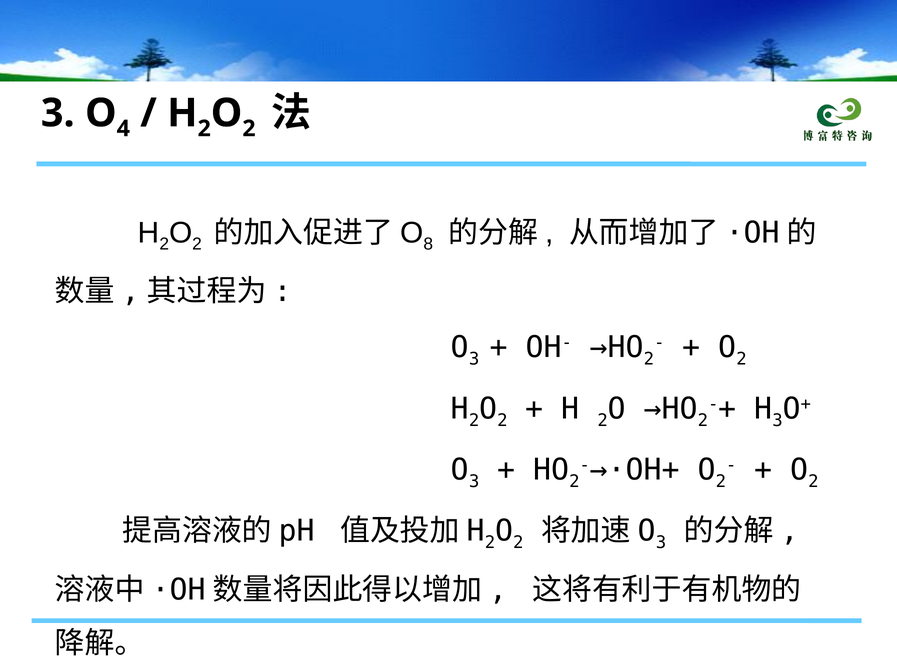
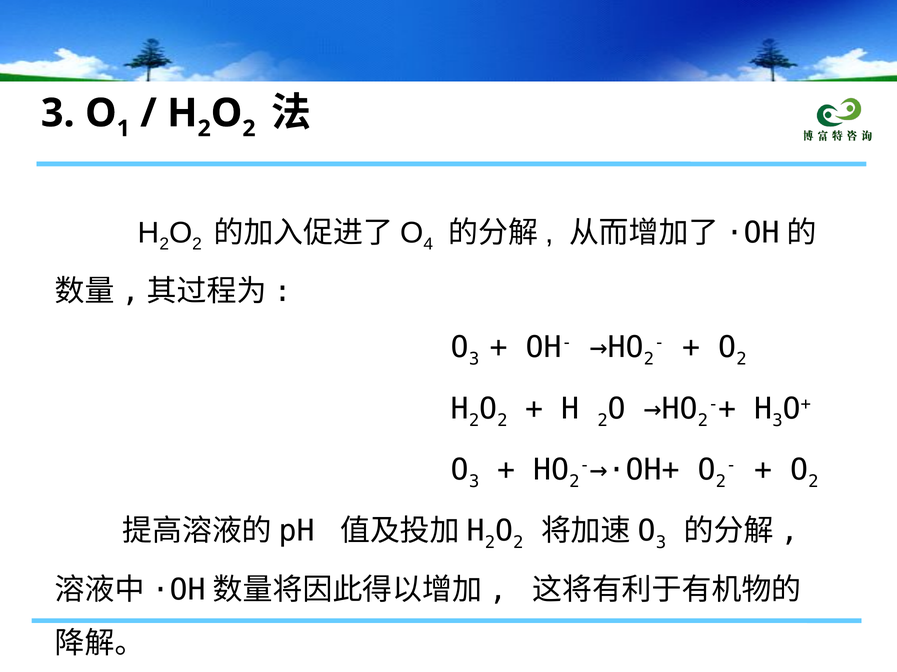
4: 4 -> 1
8: 8 -> 4
